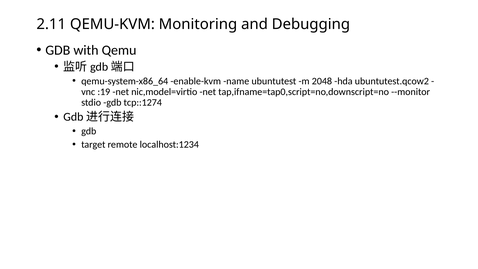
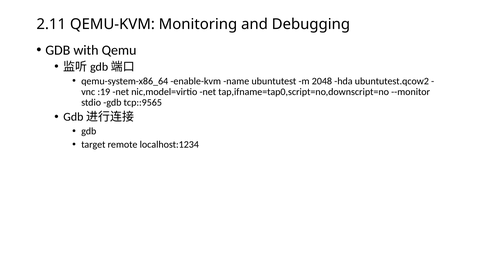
tcp::1274: tcp::1274 -> tcp::9565
